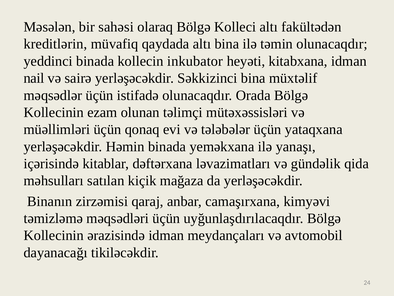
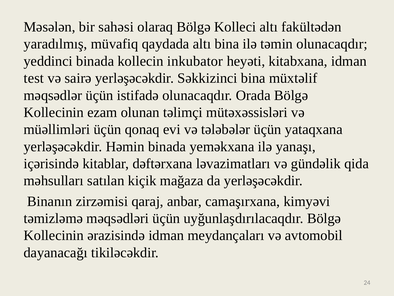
kreditlərin: kreditlərin -> yaradılmış
nail: nail -> test
